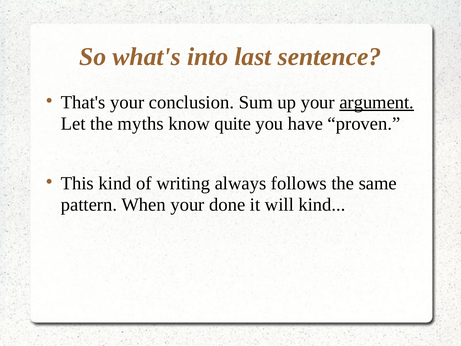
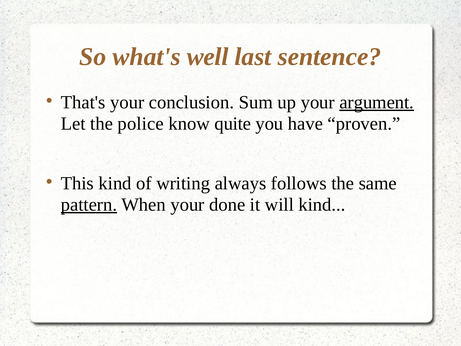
into: into -> well
myths: myths -> police
pattern underline: none -> present
